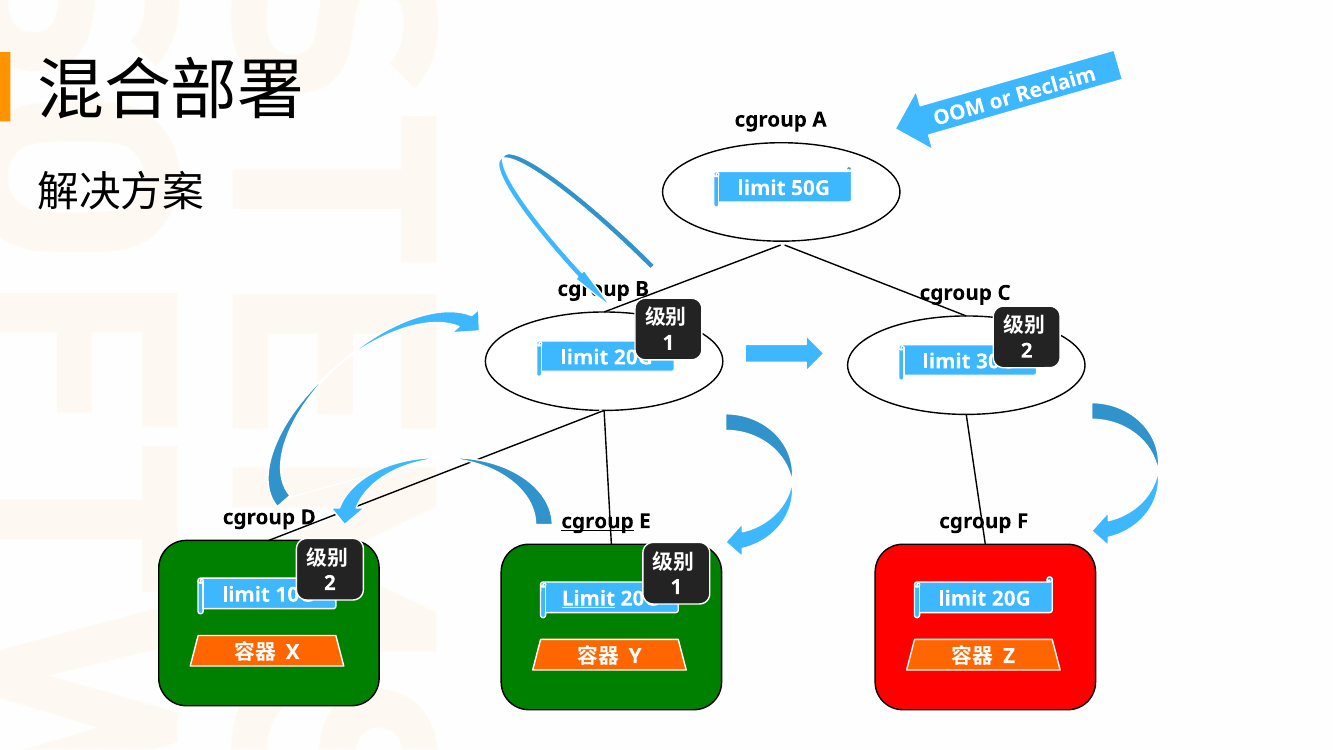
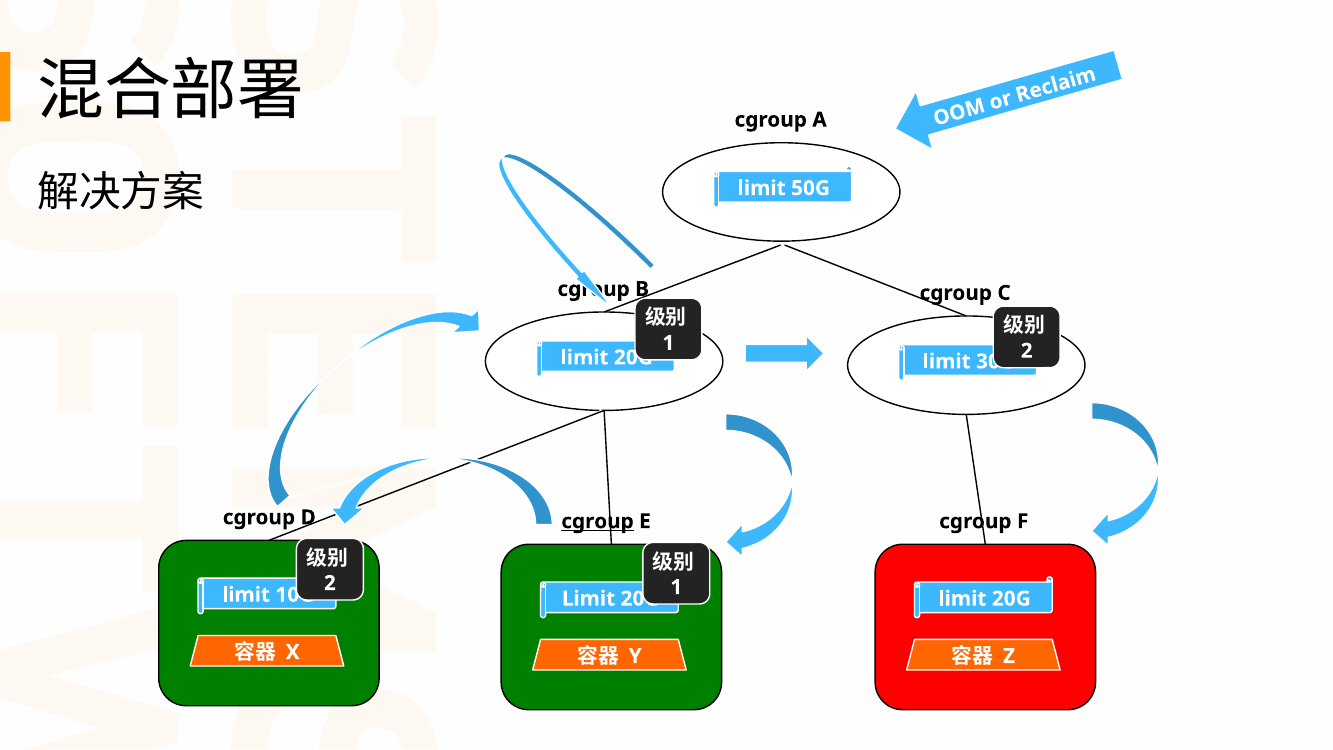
Limit at (589, 599) underline: present -> none
